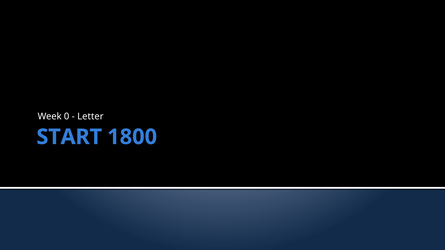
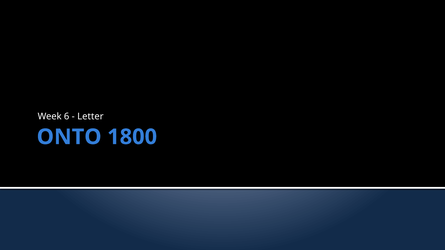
0: 0 -> 6
START: START -> ONTO
